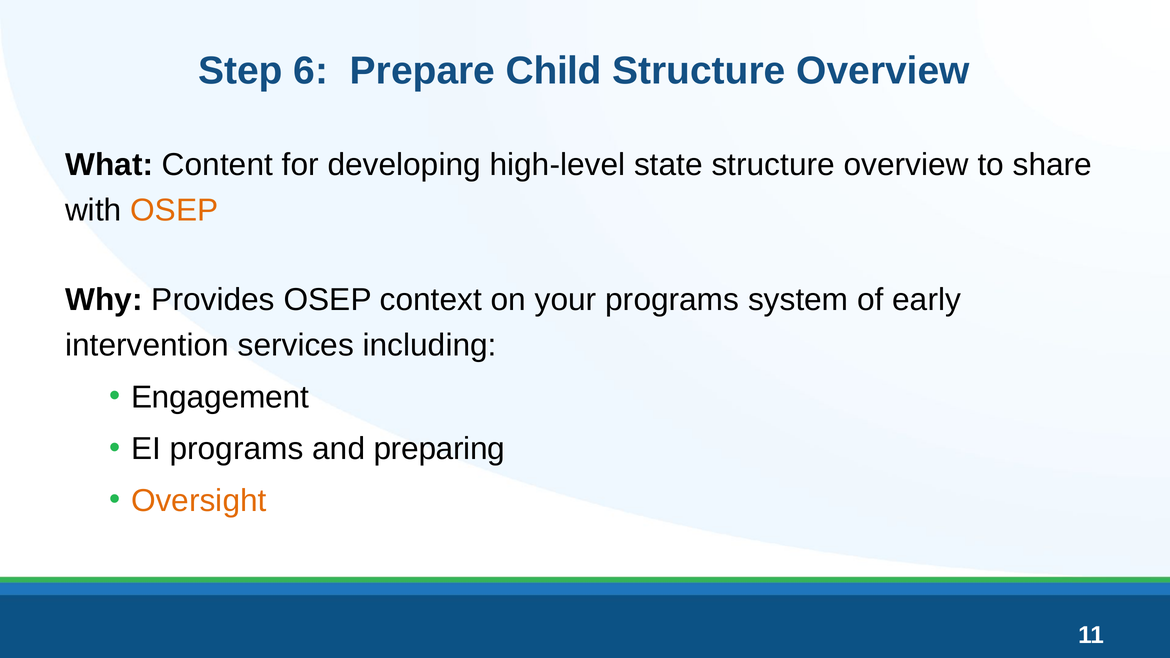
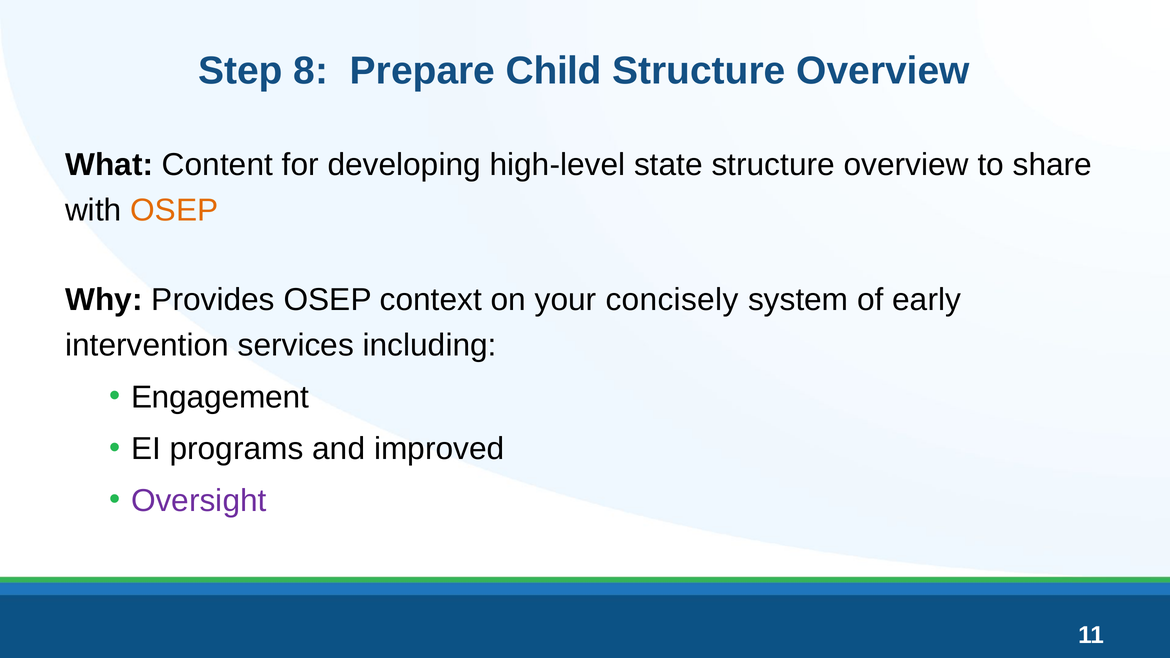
6: 6 -> 8
your programs: programs -> concisely
preparing: preparing -> improved
Oversight colour: orange -> purple
